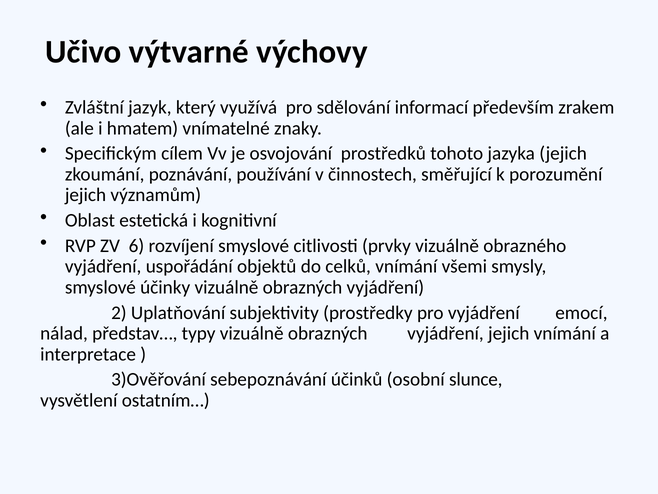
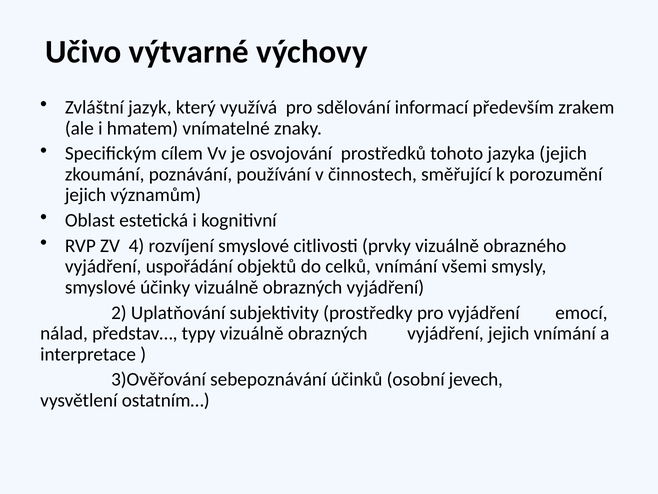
6: 6 -> 4
slunce: slunce -> jevech
